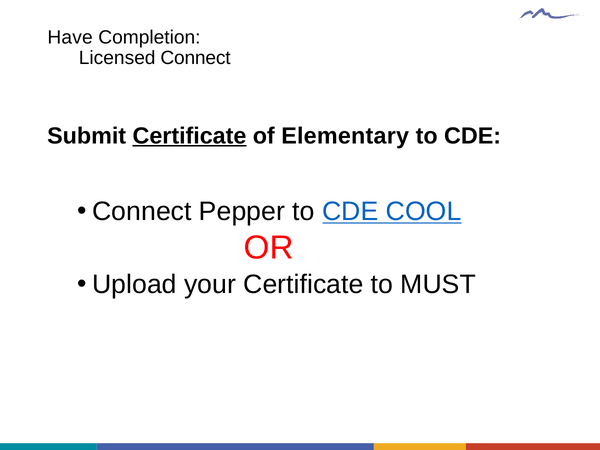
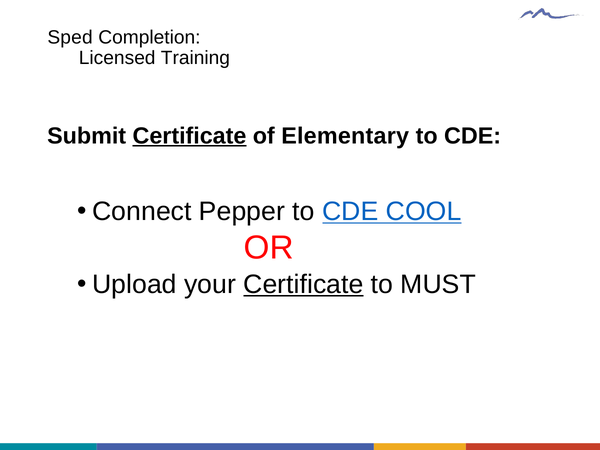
Have: Have -> Sped
Licensed Connect: Connect -> Training
Certificate at (303, 284) underline: none -> present
